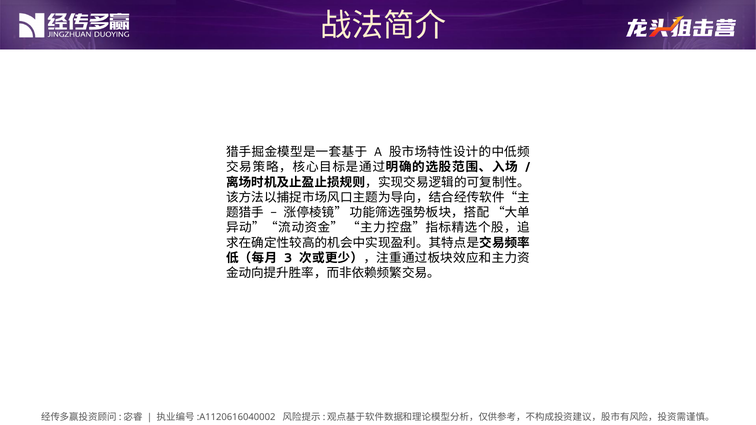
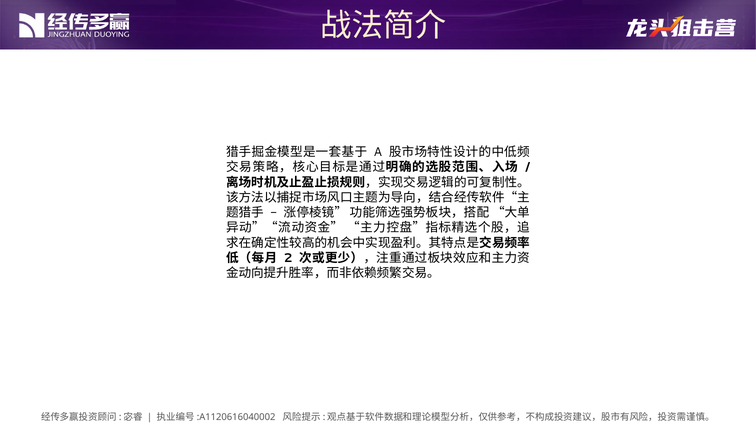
3: 3 -> 2
